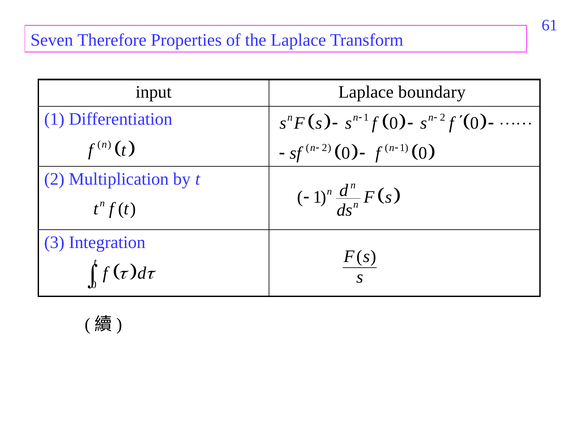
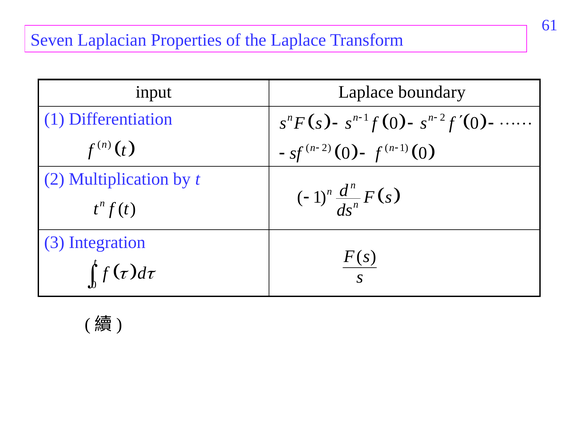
Therefore: Therefore -> Laplacian
